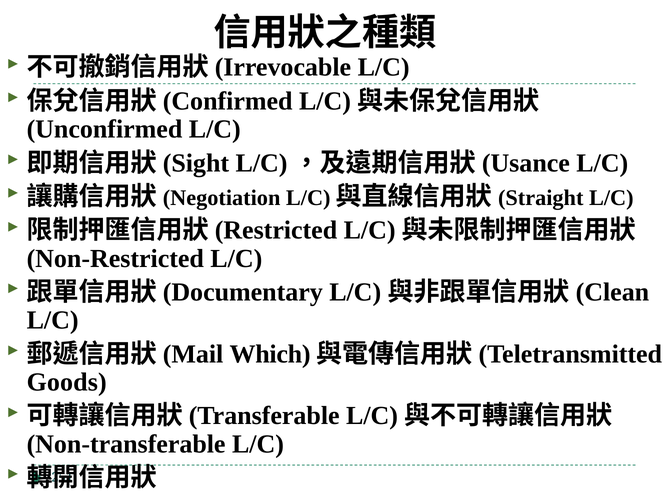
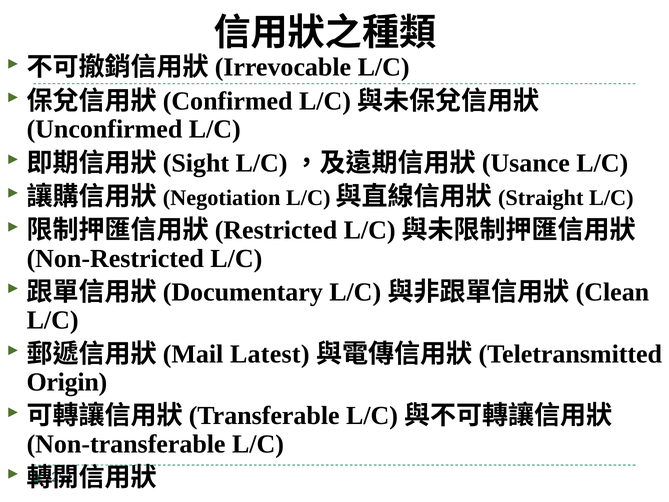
Which: Which -> Latest
Goods: Goods -> Origin
